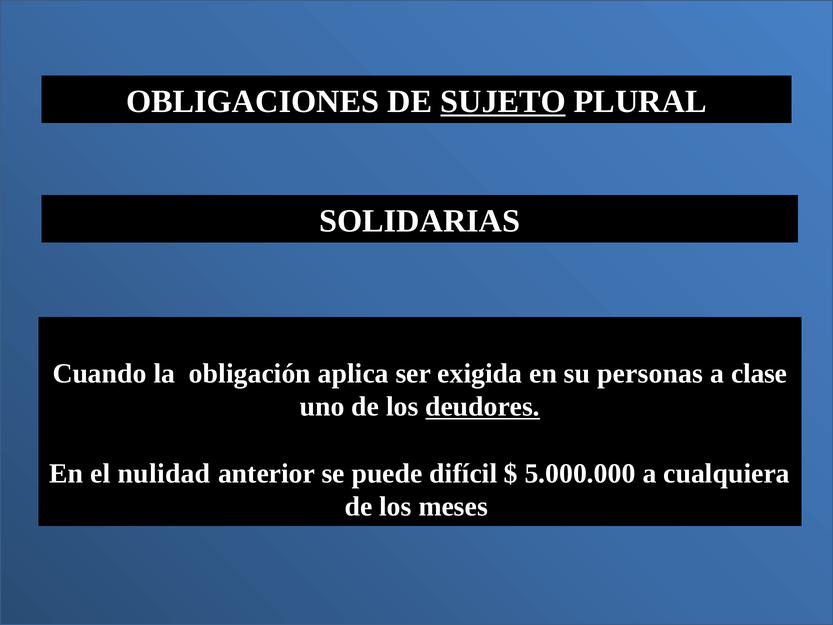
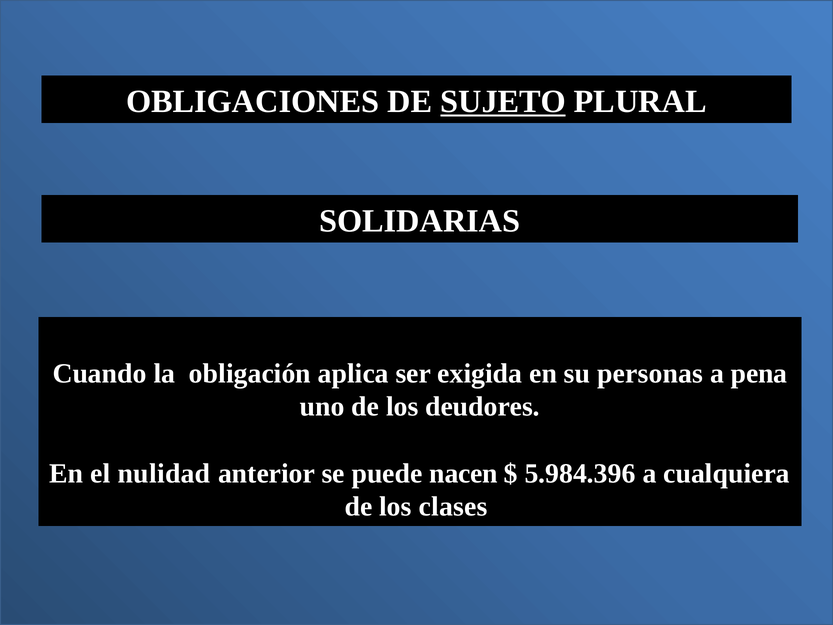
clase: clase -> pena
deudores underline: present -> none
difícil: difícil -> nacen
5.000.000: 5.000.000 -> 5.984.396
meses: meses -> clases
